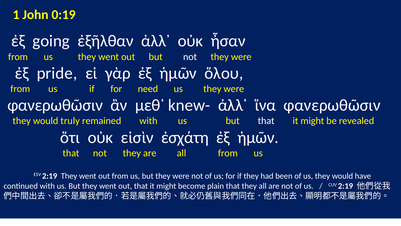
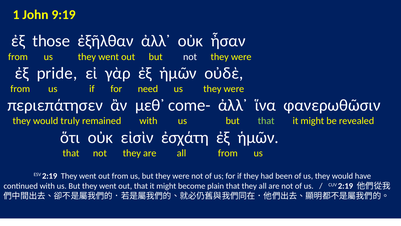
0:19: 0:19 -> 9:19
going: going -> those
ὅλου: ὅλου -> οὐδὲ
φανερωθῶσιν at (55, 105): φανερωθῶσιν -> περιεπάτησεν
knew-: knew- -> come-
that at (266, 121) colour: white -> light green
